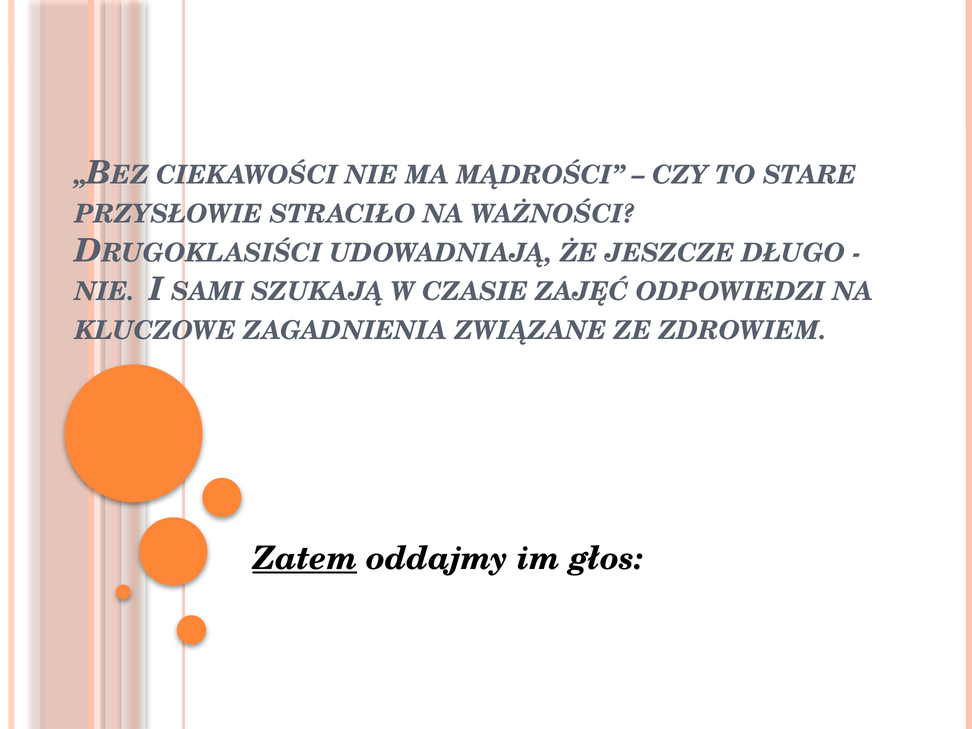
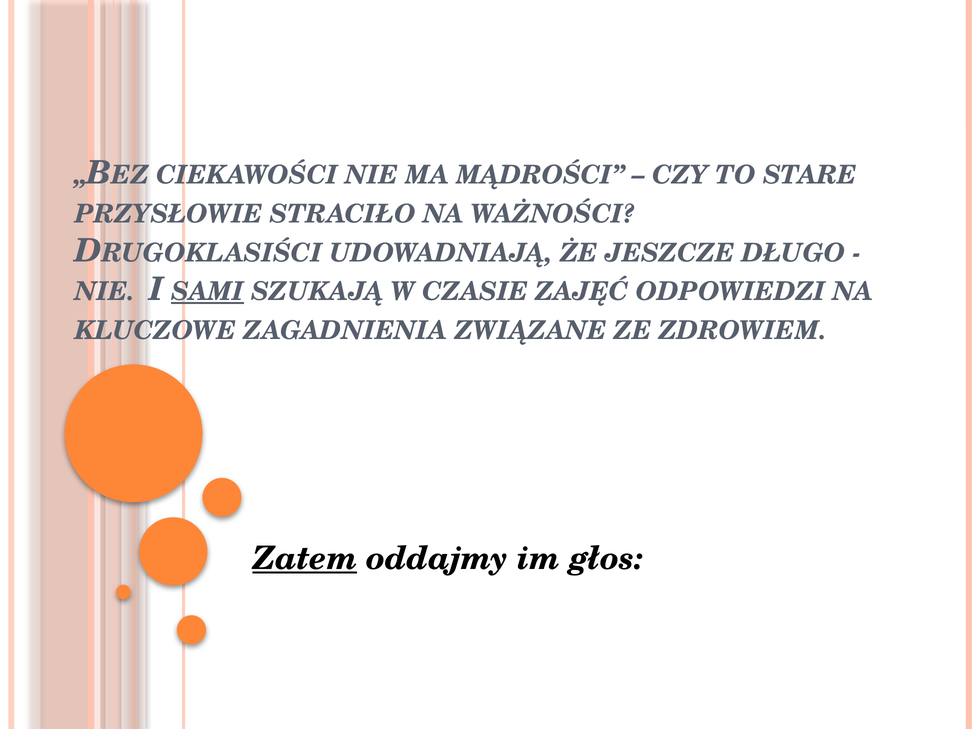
SAMI underline: none -> present
